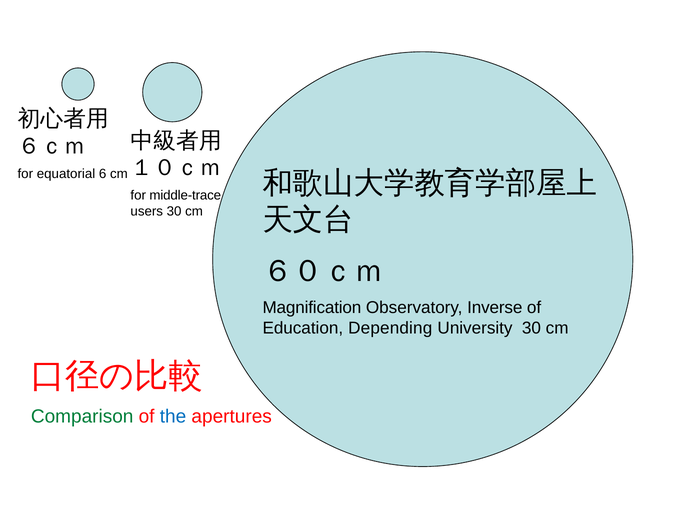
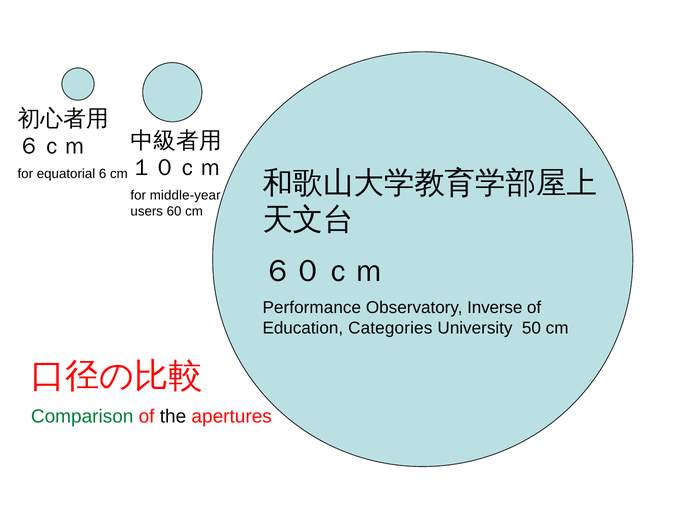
middle-trace: middle-trace -> middle-year
users 30: 30 -> 60
Magnification: Magnification -> Performance
Depending: Depending -> Categories
University 30: 30 -> 50
the colour: blue -> black
